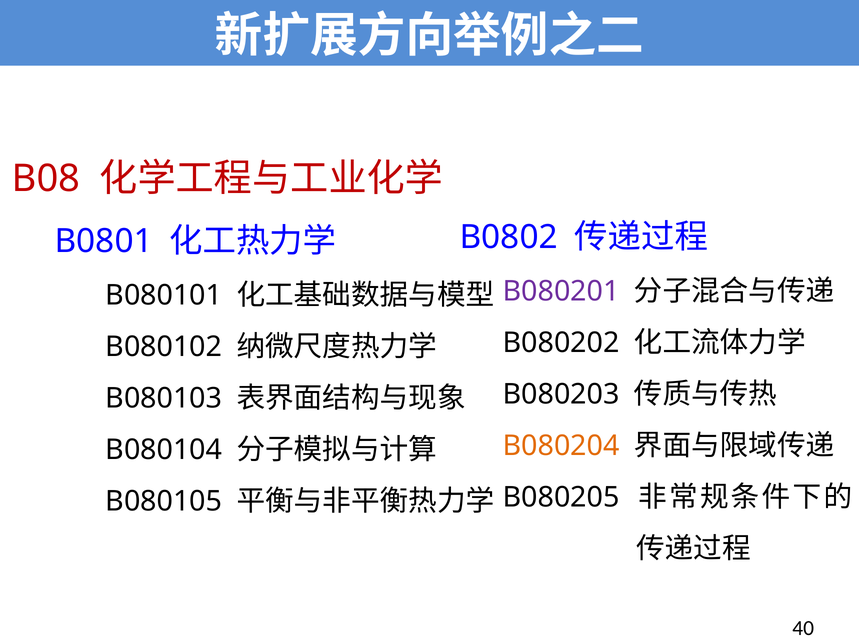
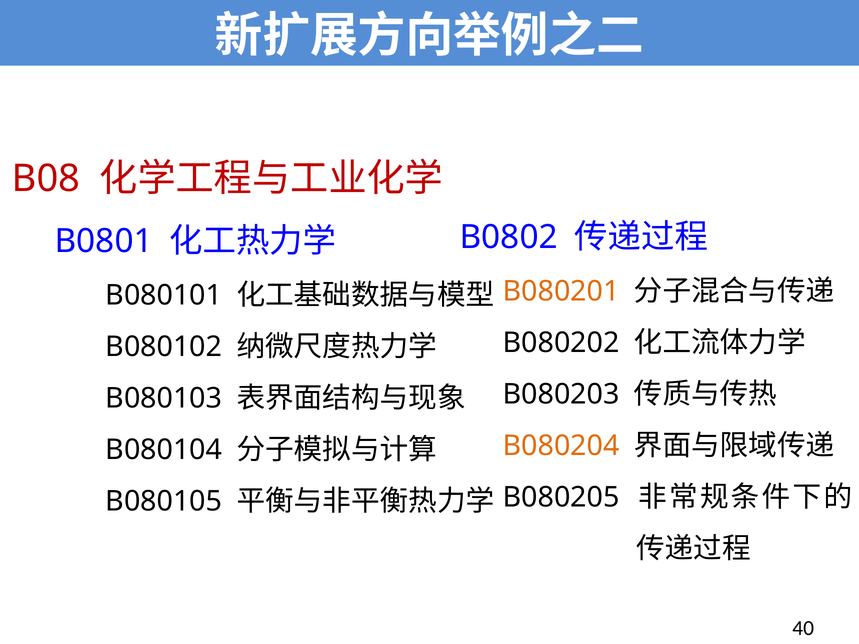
B080201 colour: purple -> orange
